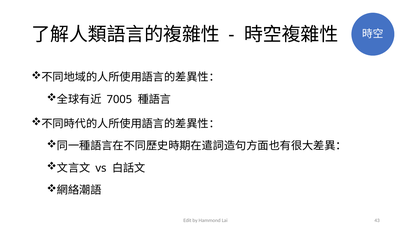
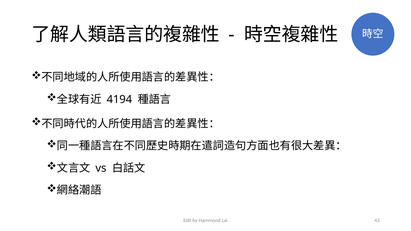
7005: 7005 -> 4194
